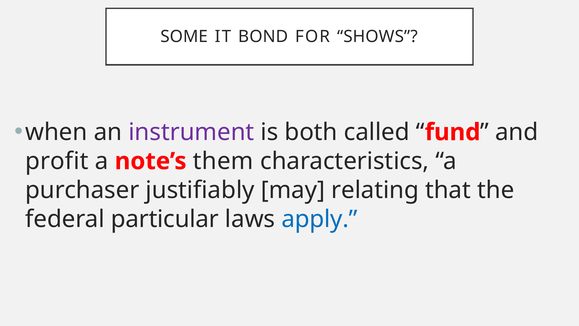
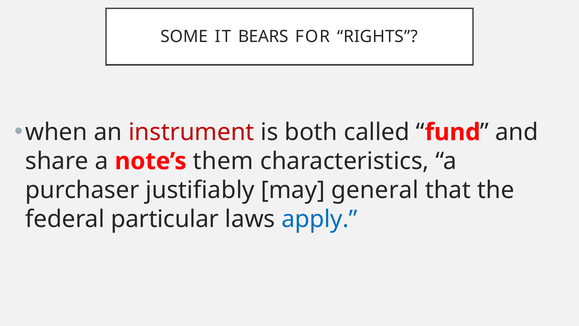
BOND: BOND -> BEARS
SHOWS: SHOWS -> RIGHTS
instrument colour: purple -> red
profit: profit -> share
relating: relating -> general
